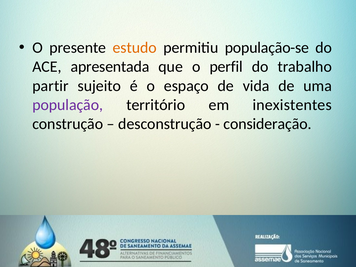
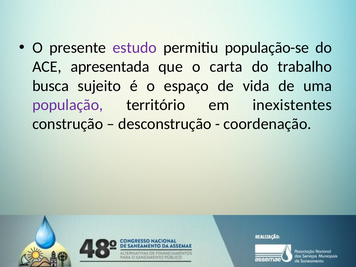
estudo colour: orange -> purple
perfil: perfil -> carta
partir: partir -> busca
consideração: consideração -> coordenação
